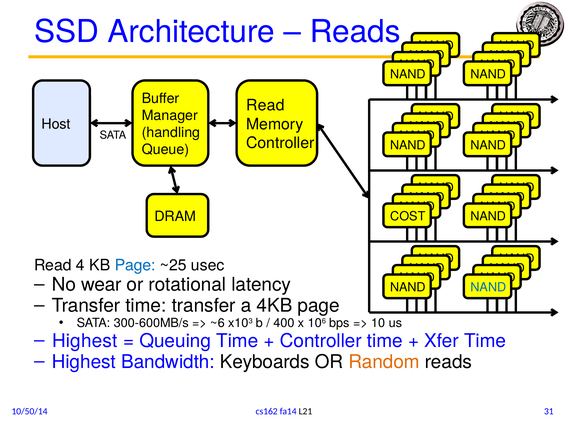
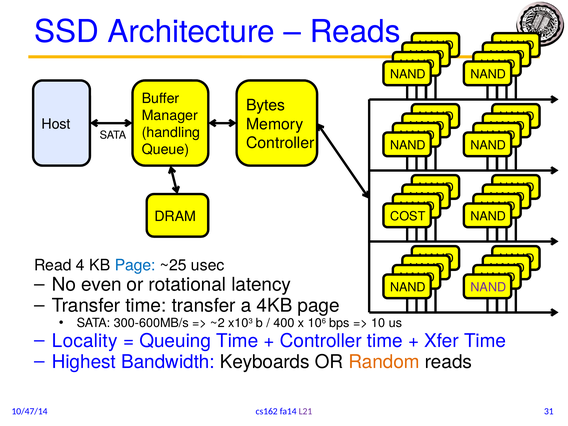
Read at (265, 105): Read -> Bytes
wear: wear -> even
NAND at (488, 287) colour: blue -> purple
~6: ~6 -> ~2
Highest at (85, 341): Highest -> Locality
L21 colour: black -> purple
10/50/14: 10/50/14 -> 10/47/14
